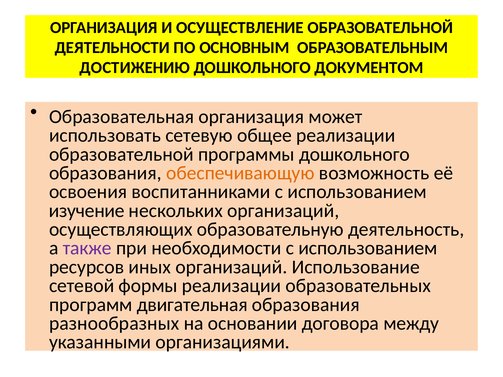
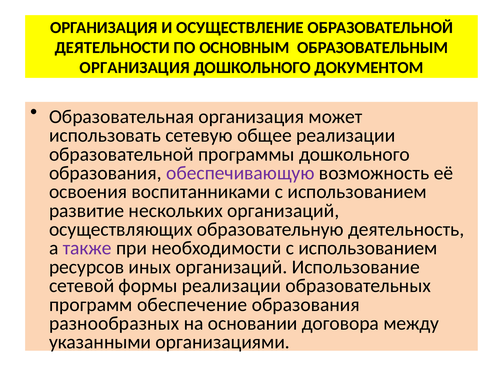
ДОСТИЖЕНИЮ at (135, 68): ДОСТИЖЕНИЮ -> ОРГАНИЗАЦИЯ
обеспечивающую colour: orange -> purple
изучение: изучение -> развитие
двигательная: двигательная -> обеспечение
